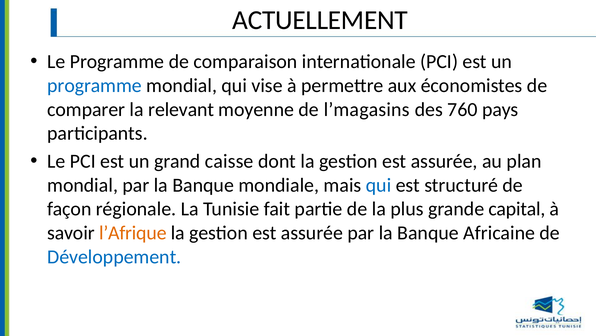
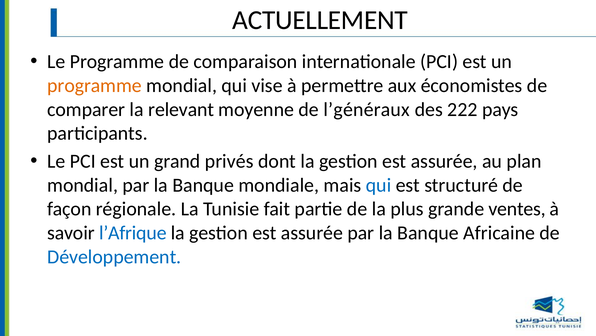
programme at (94, 85) colour: blue -> orange
l’magasins: l’magasins -> l’généraux
760: 760 -> 222
caisse: caisse -> privés
capital: capital -> ventes
l’Afrique colour: orange -> blue
